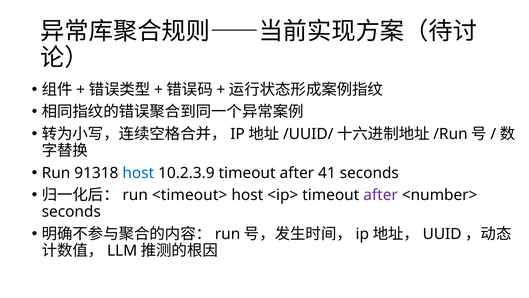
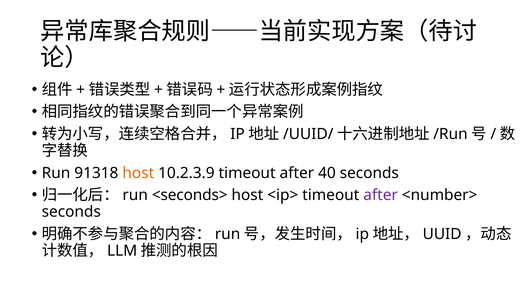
host at (138, 173) colour: blue -> orange
41: 41 -> 40
<timeout>: <timeout> -> <seconds>
